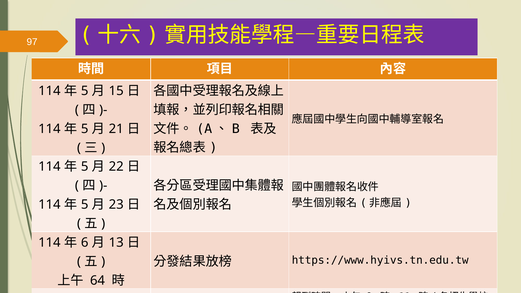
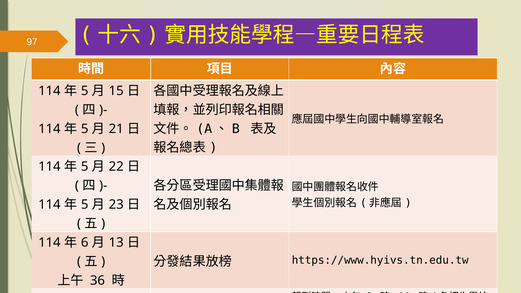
64: 64 -> 36
